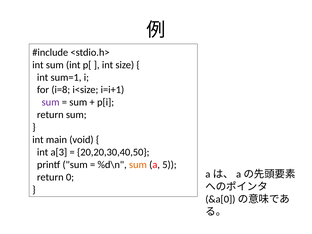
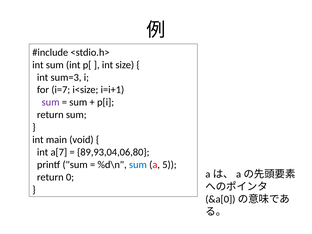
sum=1: sum=1 -> sum=3
i=8: i=8 -> i=7
a[3: a[3 -> a[7
20,20,30,40,50: 20,20,30,40,50 -> 89,93,04,06,80
sum at (138, 165) colour: orange -> blue
